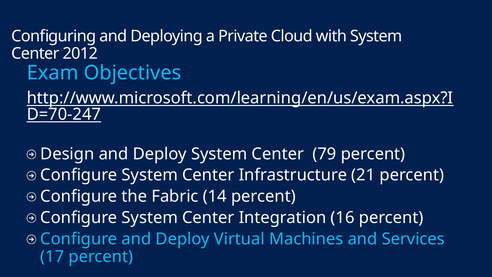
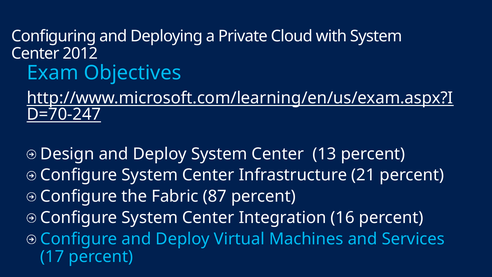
79: 79 -> 13
14: 14 -> 87
